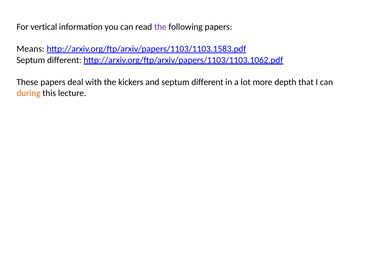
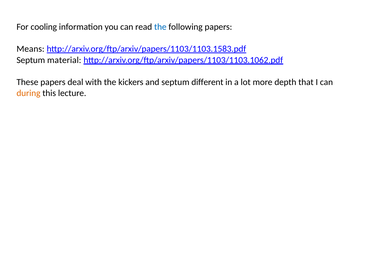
vertical: vertical -> cooling
the at (160, 27) colour: purple -> blue
different at (64, 60): different -> material
